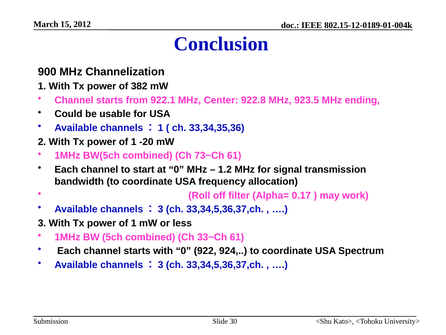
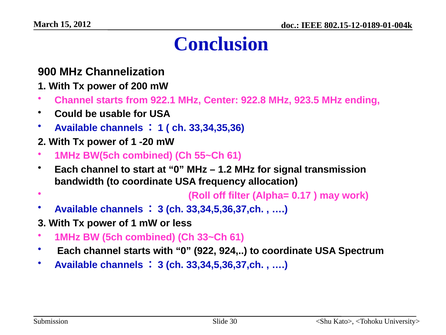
382: 382 -> 200
73~Ch: 73~Ch -> 55~Ch
